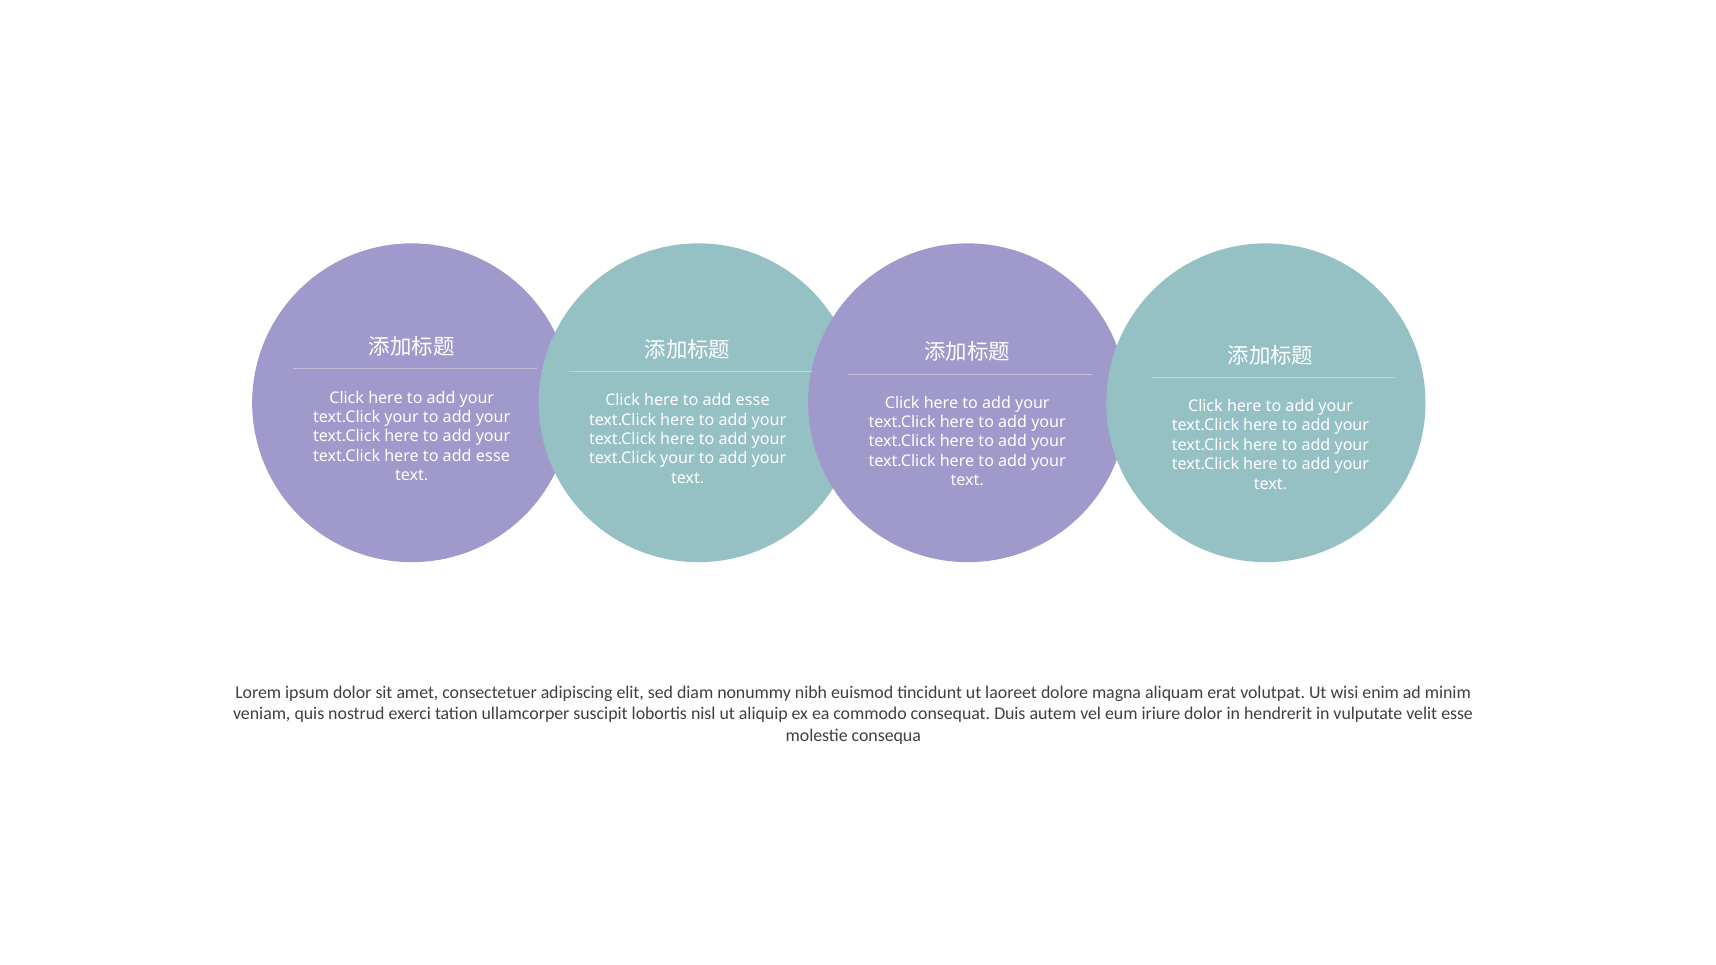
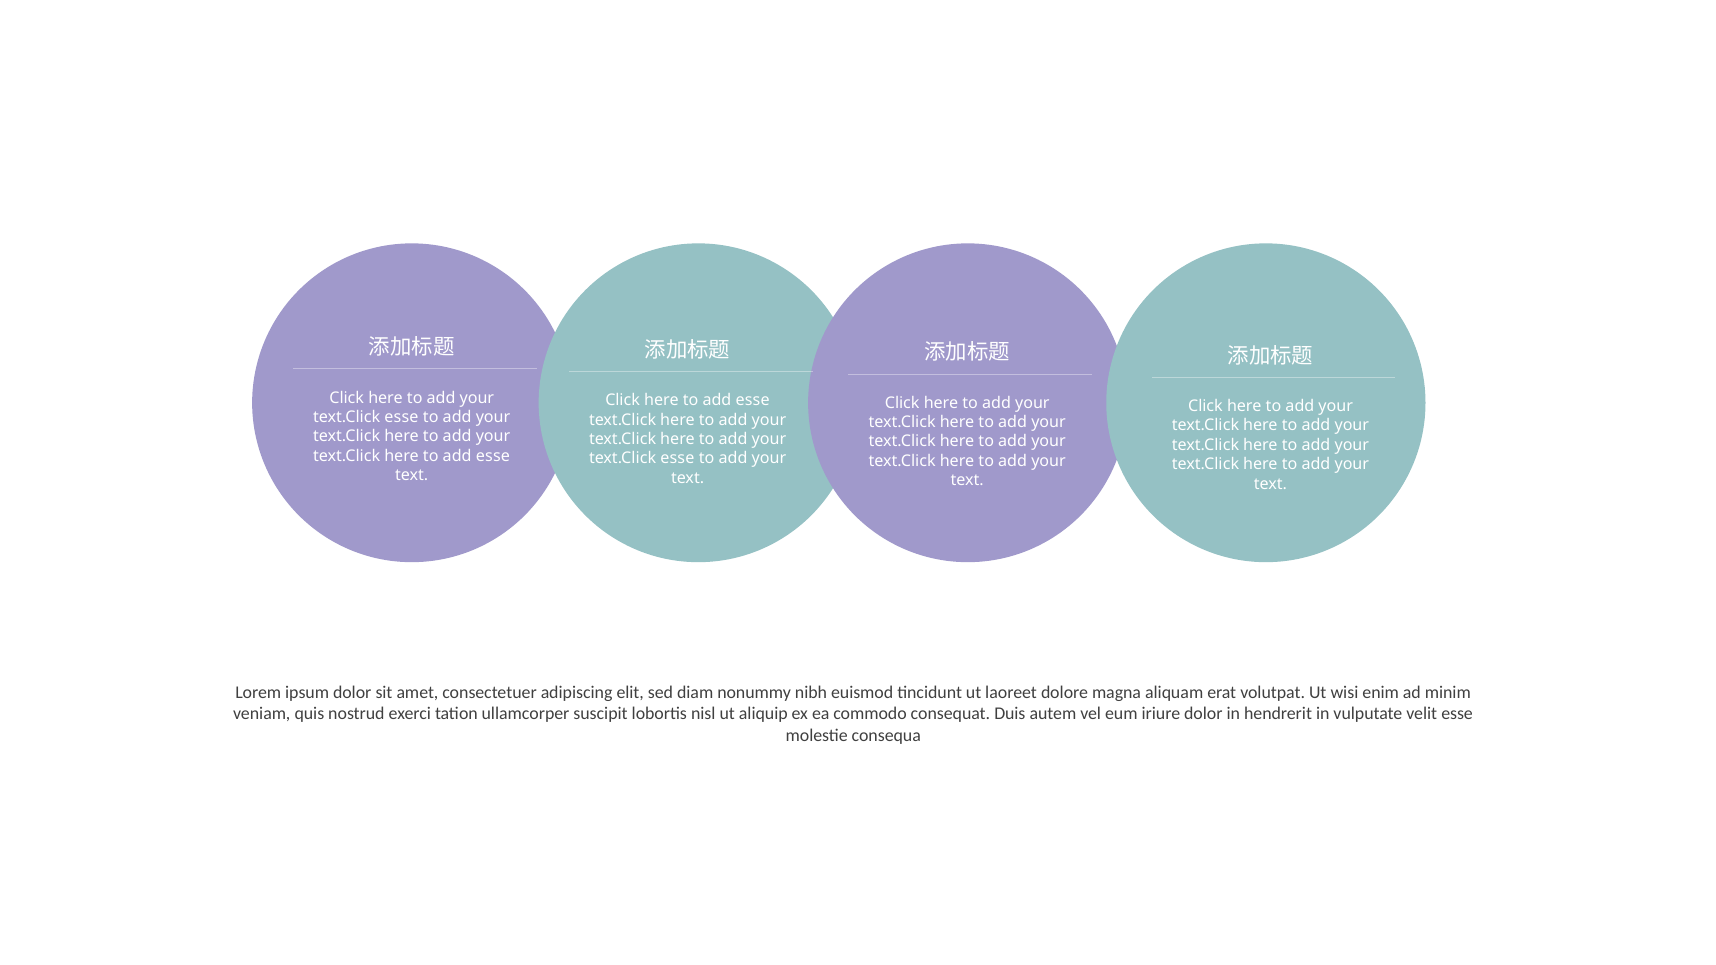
your at (402, 417): your -> esse
your at (677, 459): your -> esse
